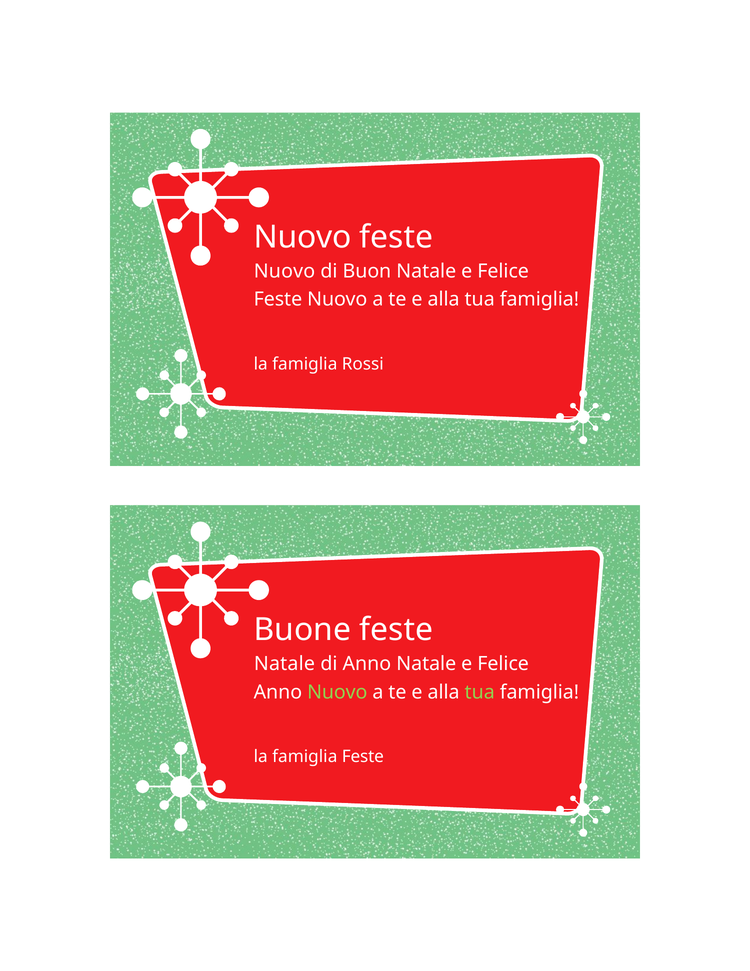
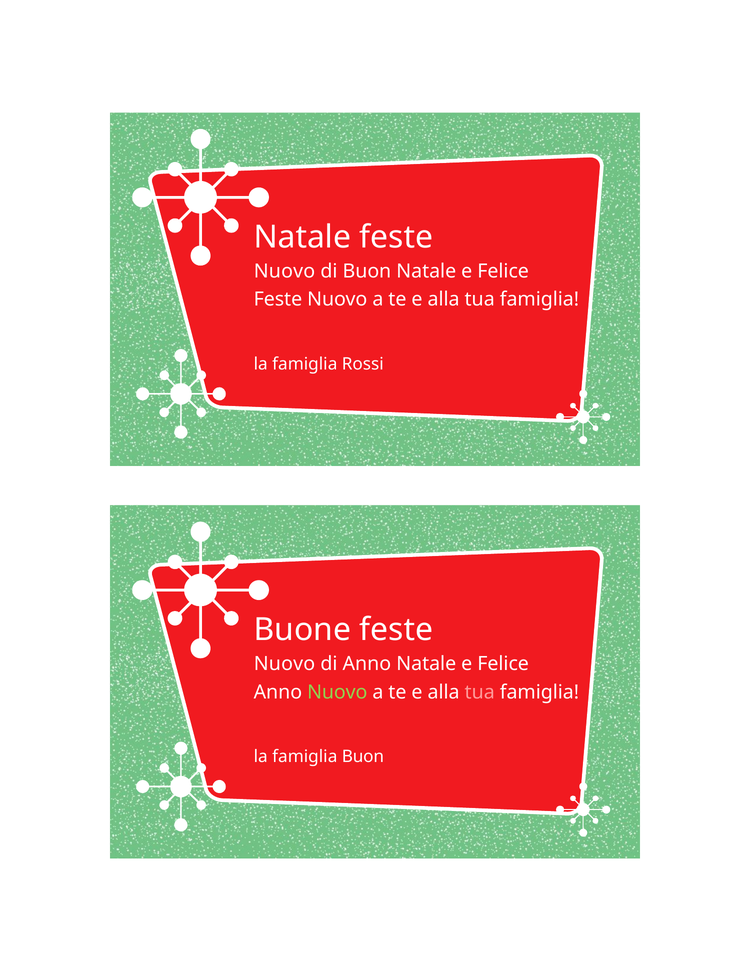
Nuovo at (302, 237): Nuovo -> Natale
Natale at (284, 664): Natale -> Nuovo
tua at (480, 692) colour: light green -> pink
famiglia Feste: Feste -> Buon
